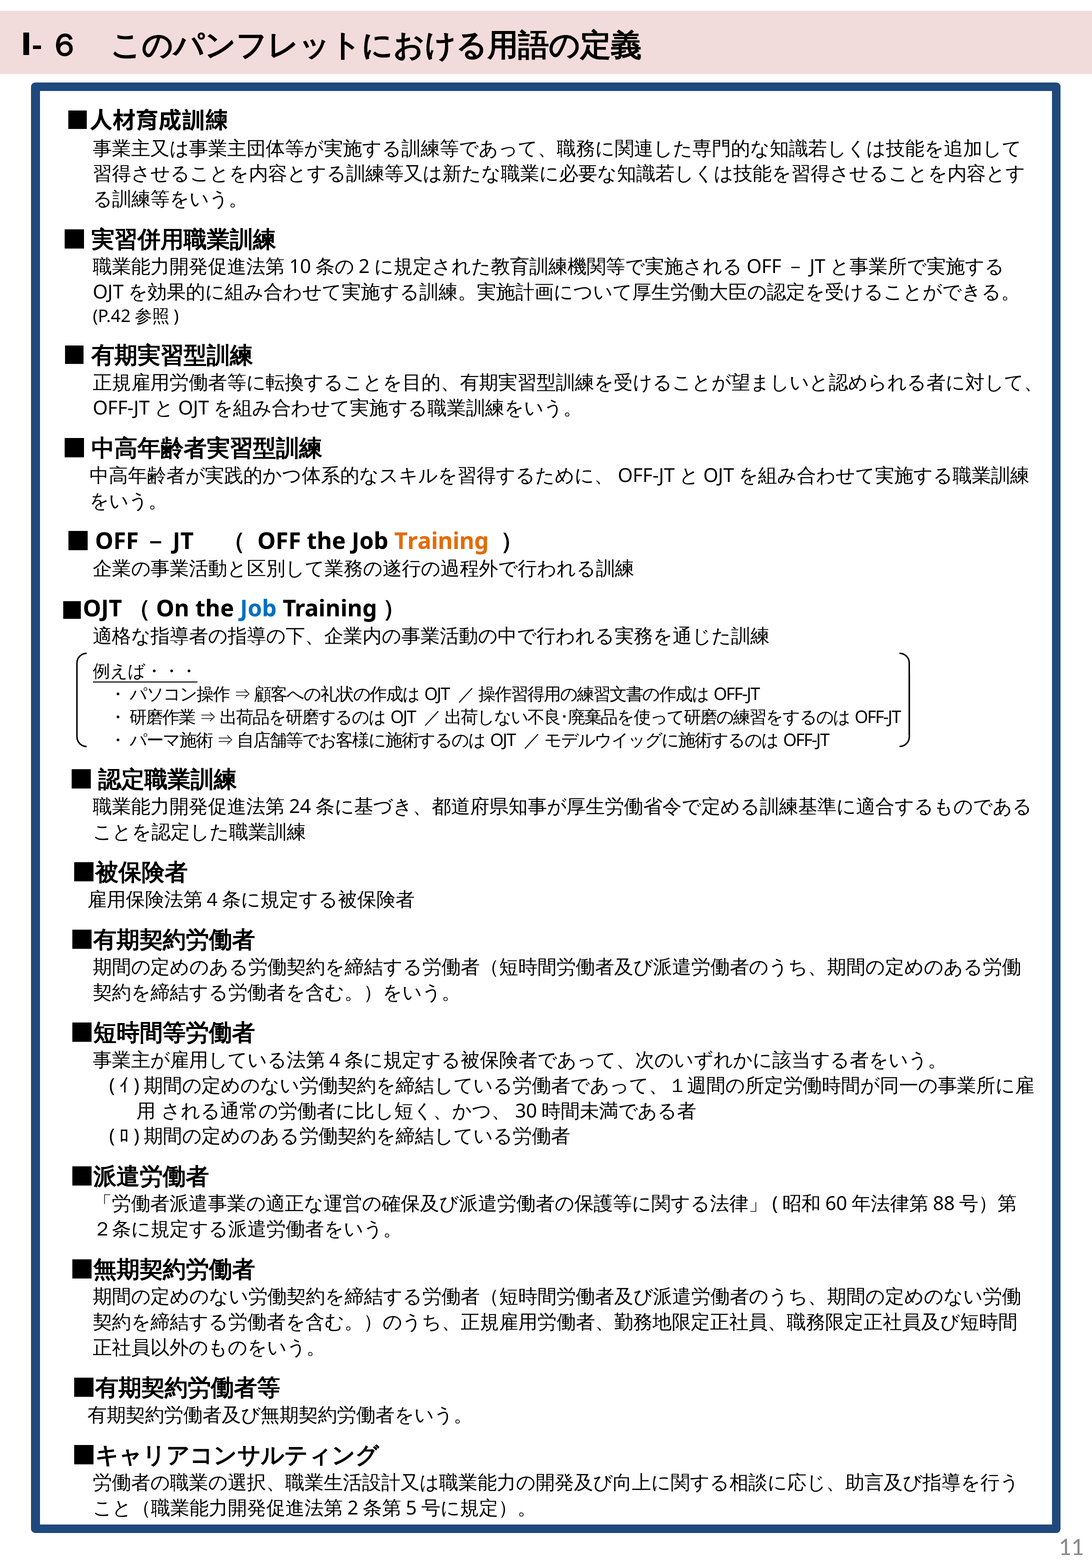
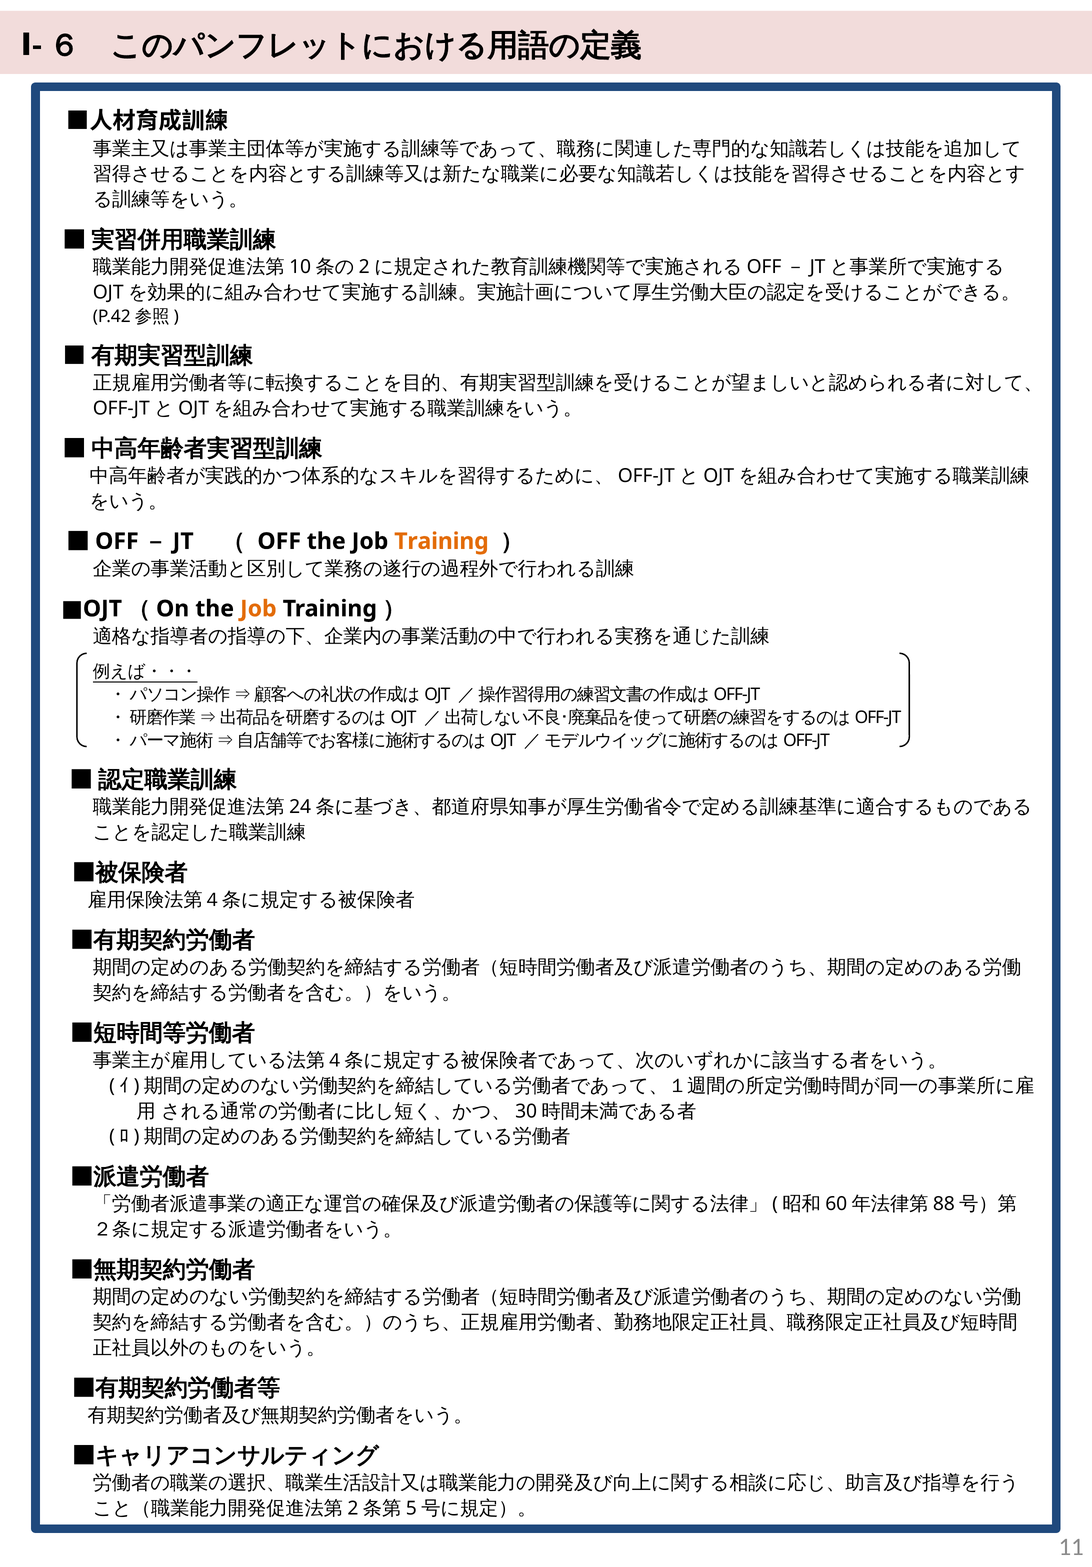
Job at (258, 609) colour: blue -> orange
